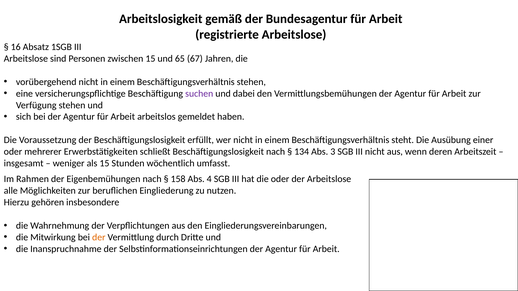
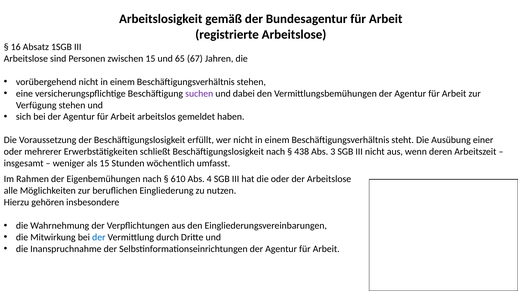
134: 134 -> 438
158: 158 -> 610
der at (99, 238) colour: orange -> blue
